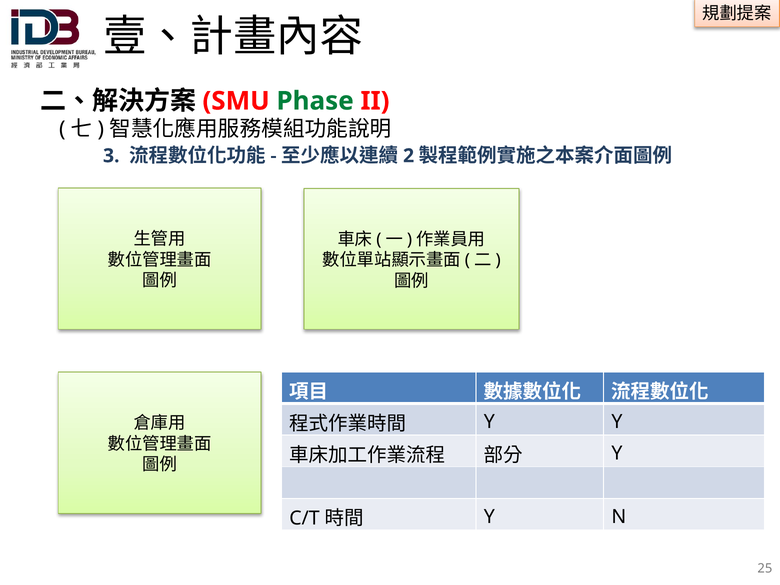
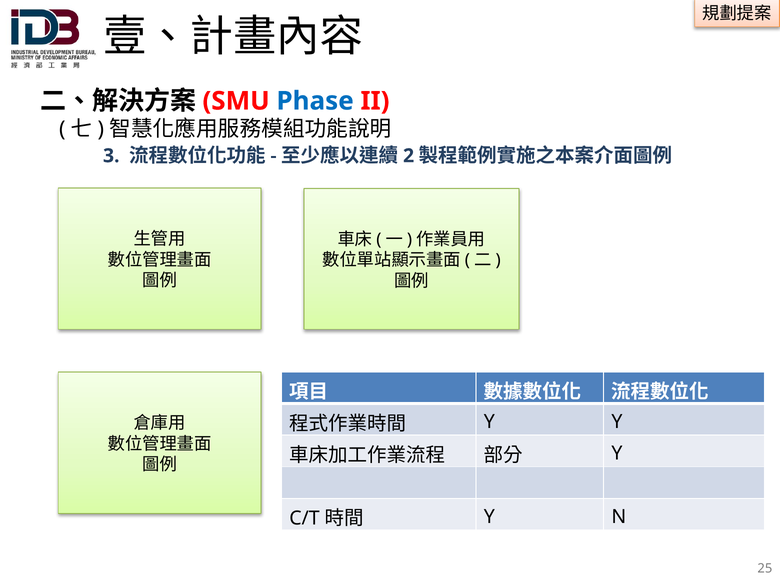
Phase colour: green -> blue
